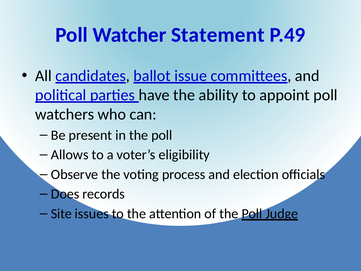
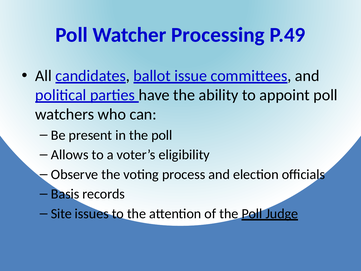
Statement: Statement -> Processing
Does: Does -> Basis
